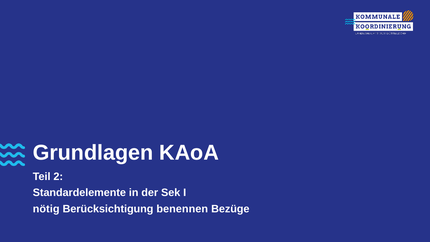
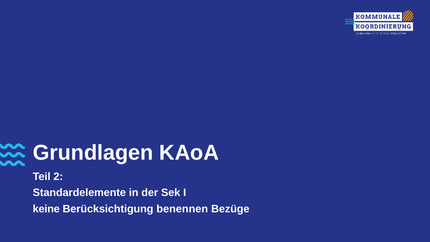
nötig: nötig -> keine
